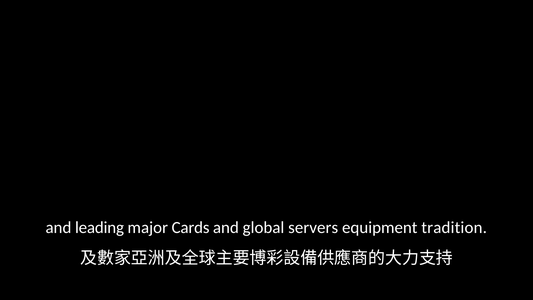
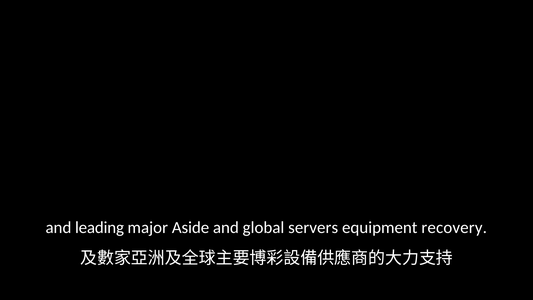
Cards: Cards -> Aside
tradition: tradition -> recovery
